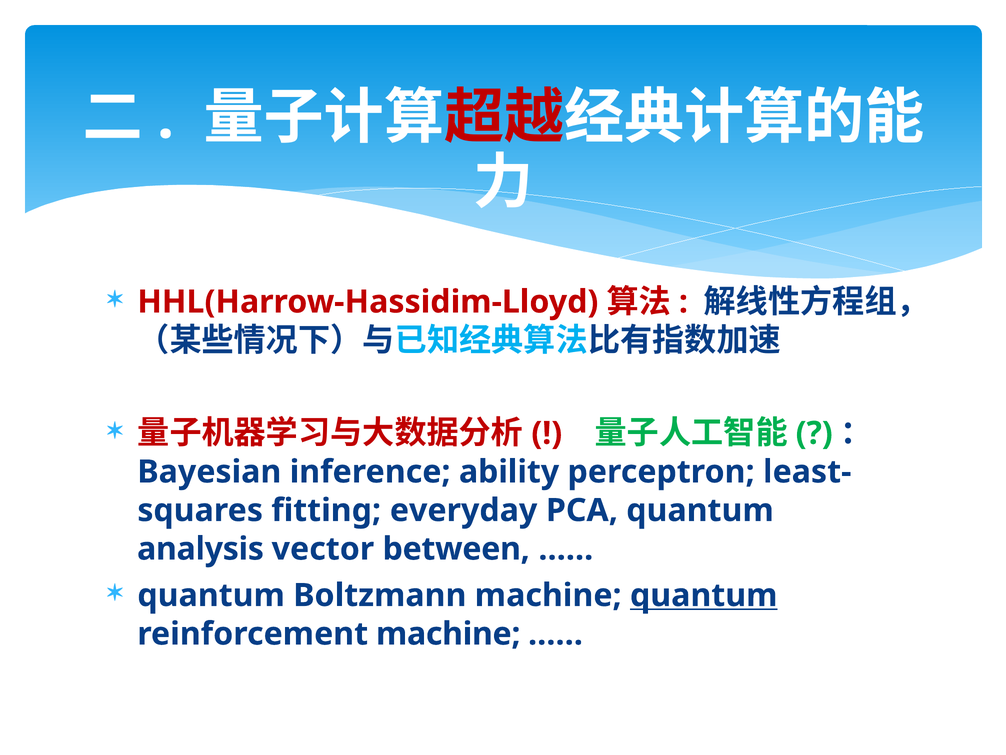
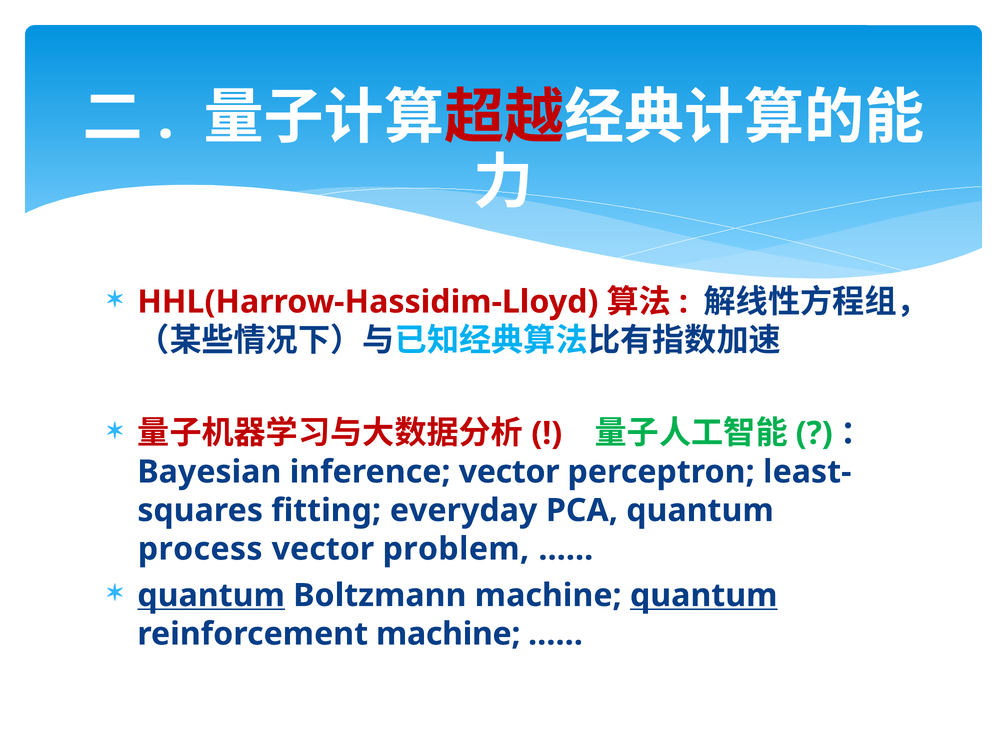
inference ability: ability -> vector
analysis: analysis -> process
between: between -> problem
quantum at (211, 595) underline: none -> present
